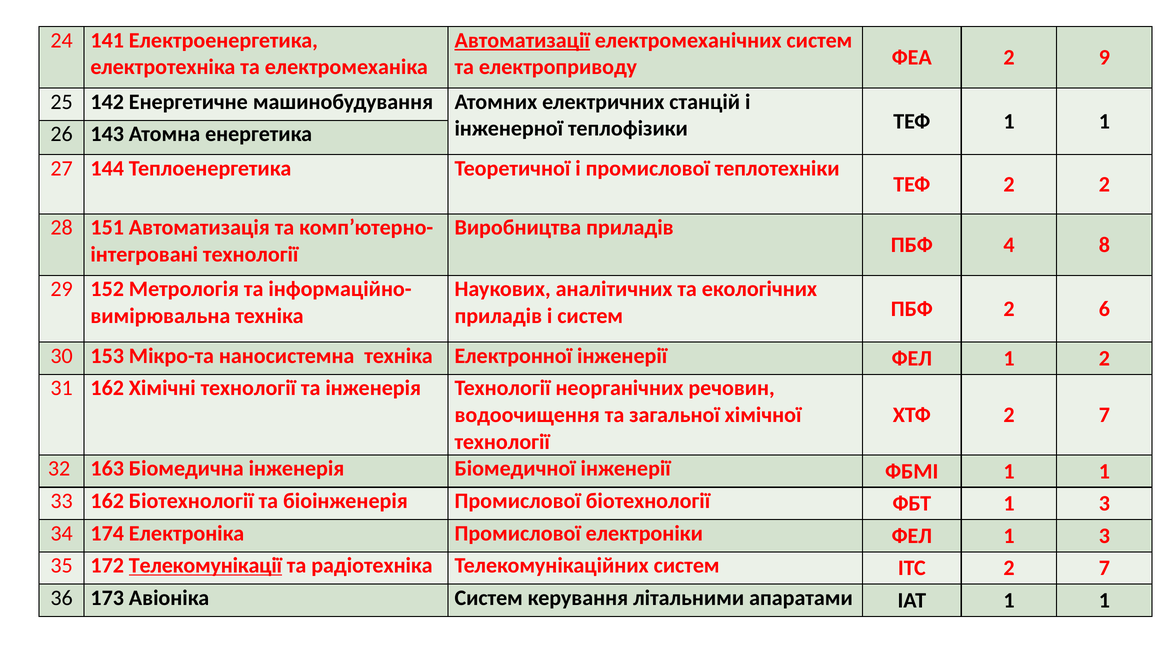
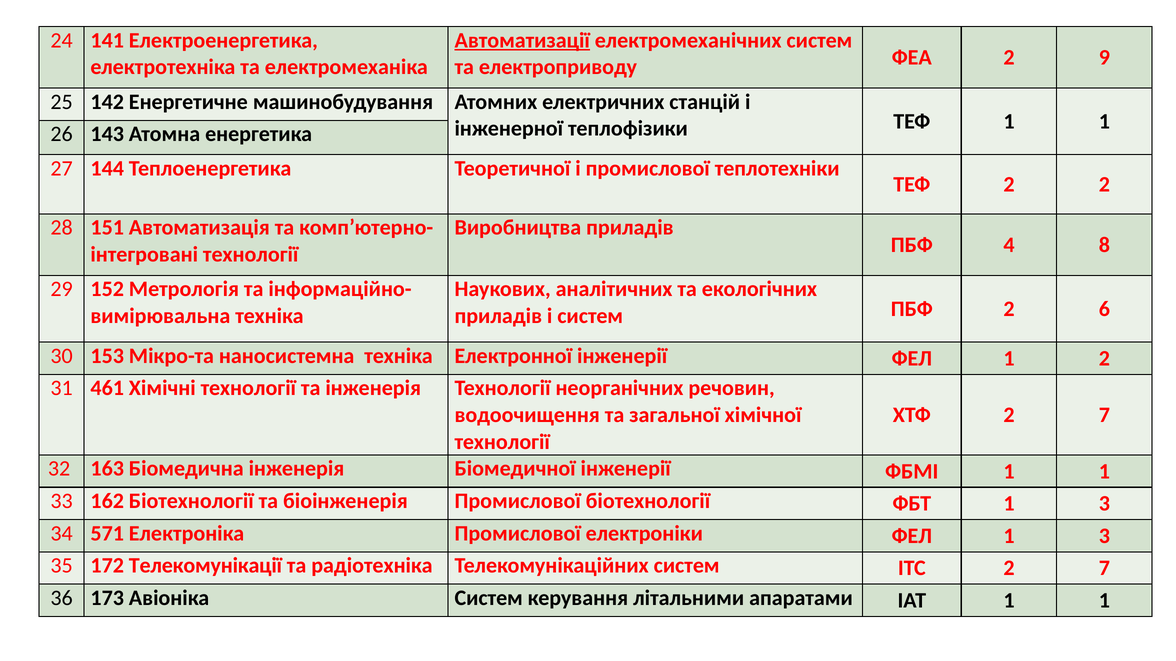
31 162: 162 -> 461
174: 174 -> 571
Телекомунікації underline: present -> none
